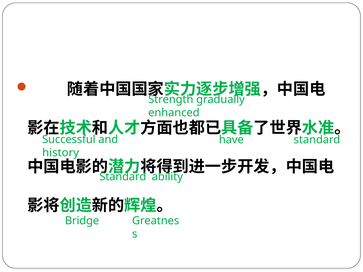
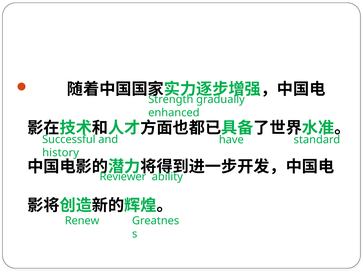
Standard at (123, 177): Standard -> Reviewer
Bridge: Bridge -> Renew
